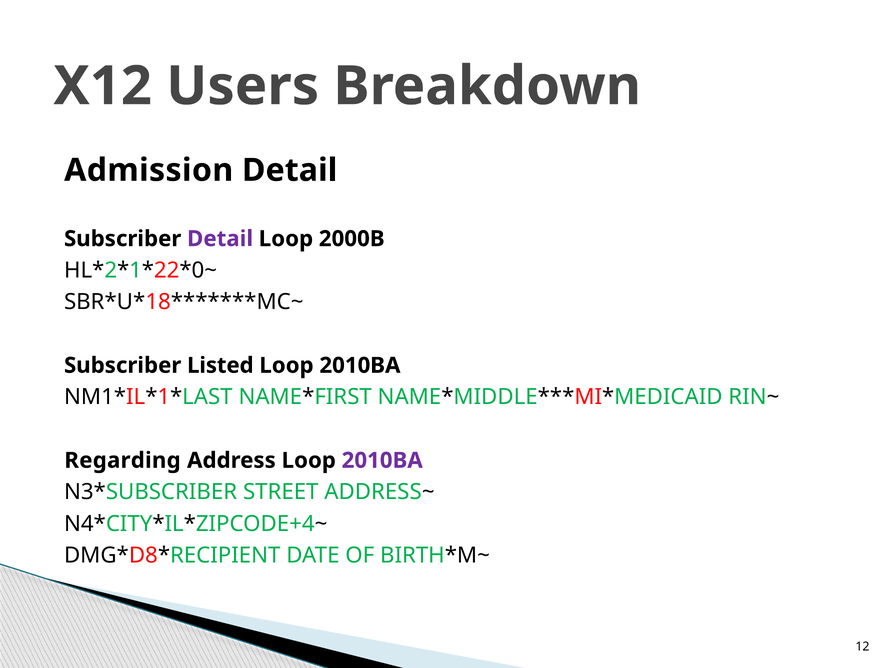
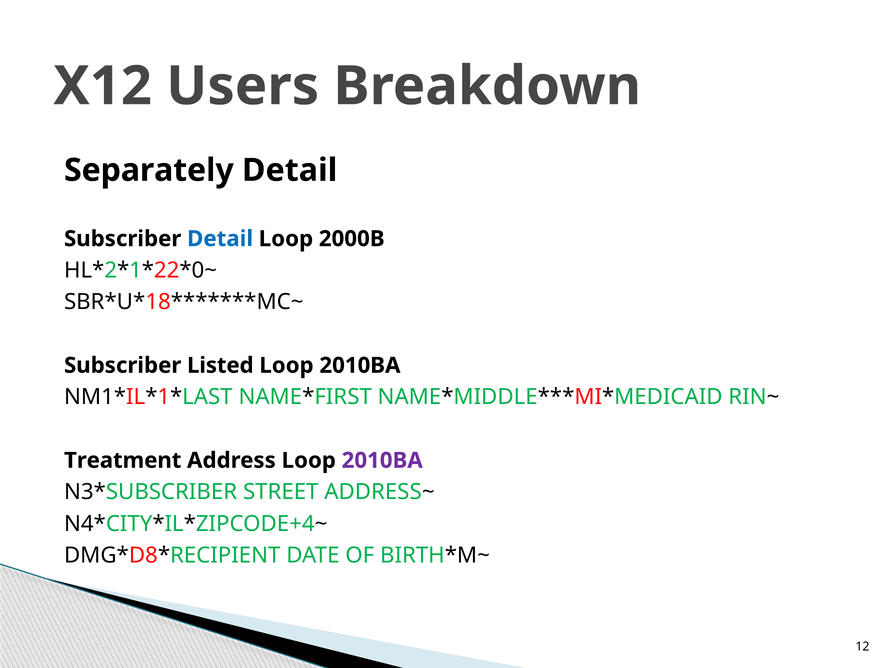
Admission: Admission -> Separately
Detail at (220, 239) colour: purple -> blue
Regarding: Regarding -> Treatment
